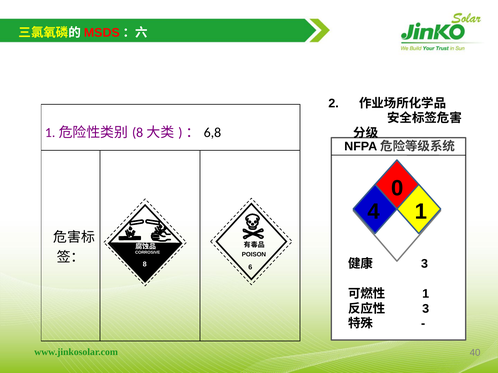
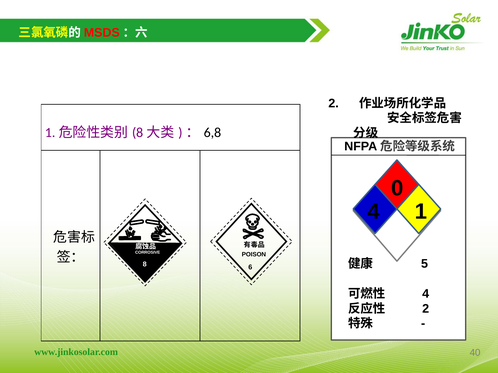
3 at (425, 264): 3 -> 5
1 at (426, 294): 1 -> 4
3 at (426, 309): 3 -> 2
